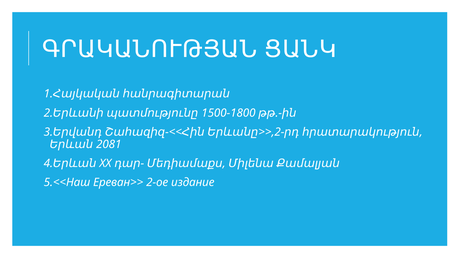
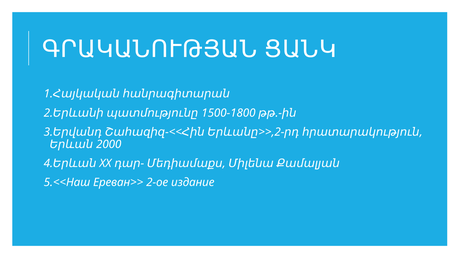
2081: 2081 -> 2000
